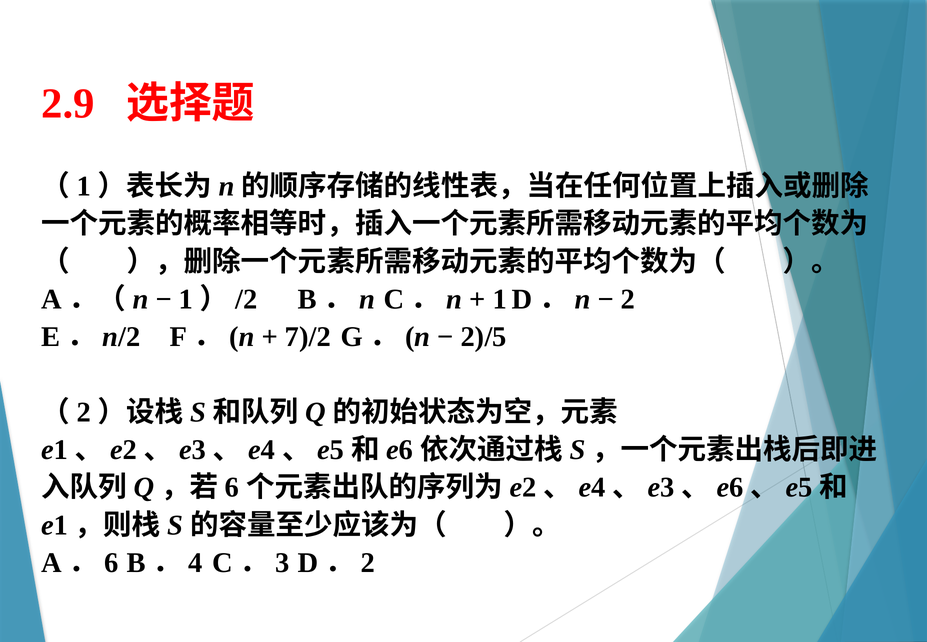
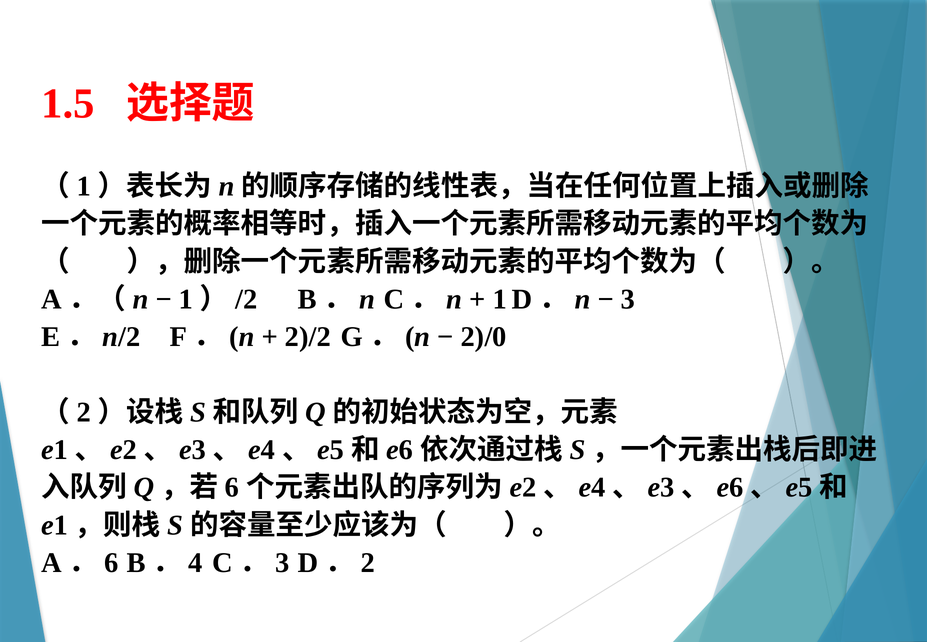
2.9: 2.9 -> 1.5
2: 2 -> 3
7)/2: 7)/2 -> 2)/2
2)/5: 2)/5 -> 2)/0
